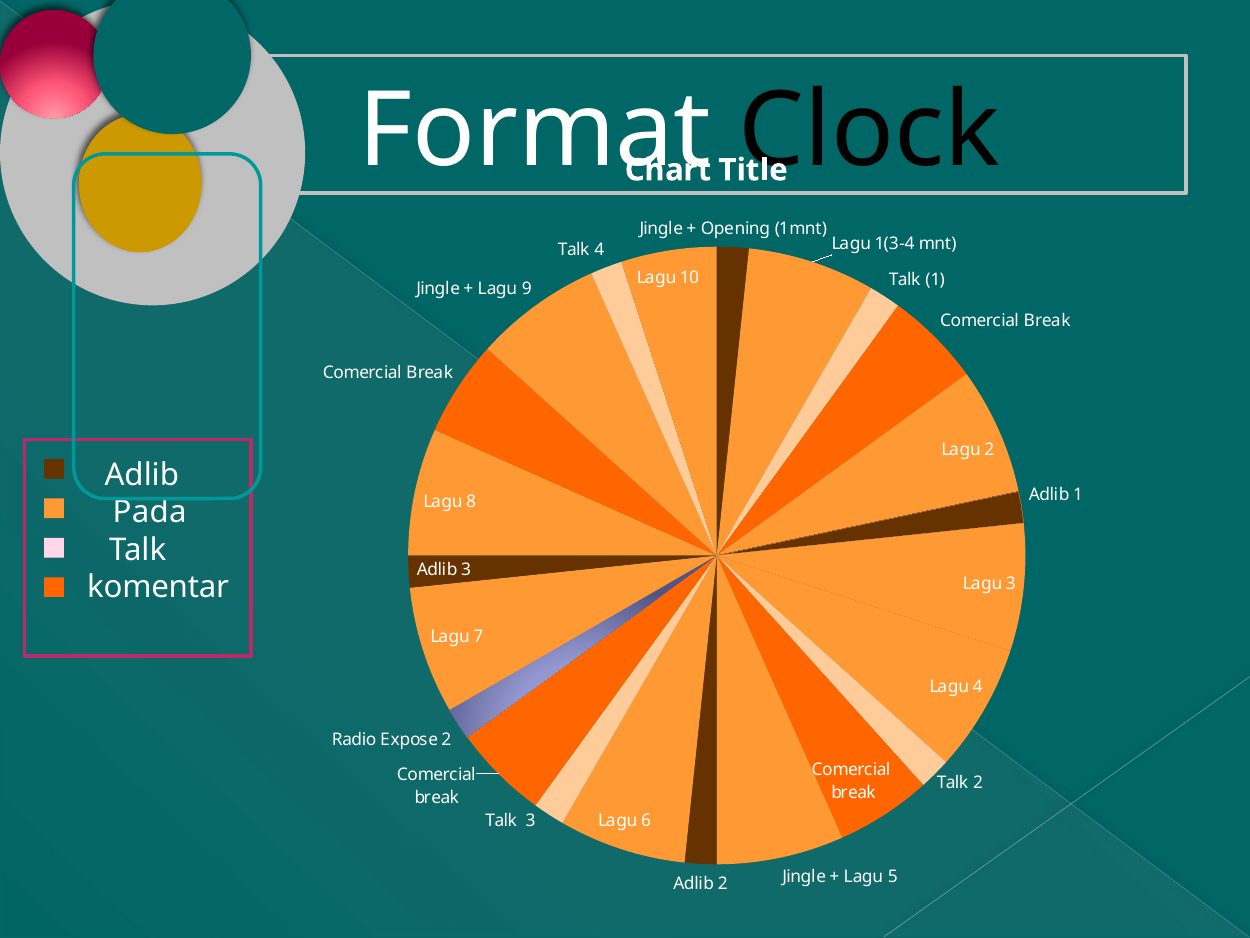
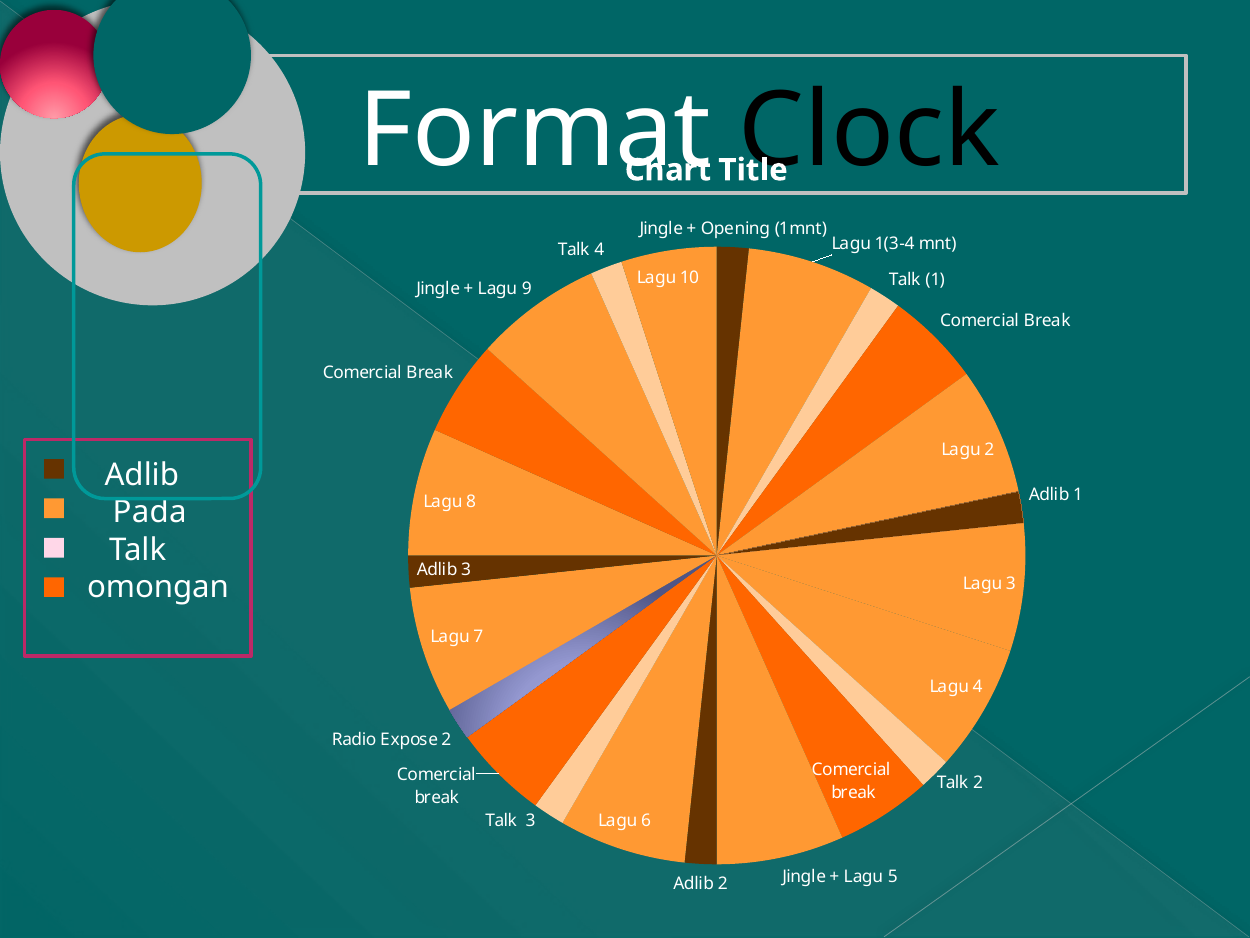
komentar: komentar -> omongan
